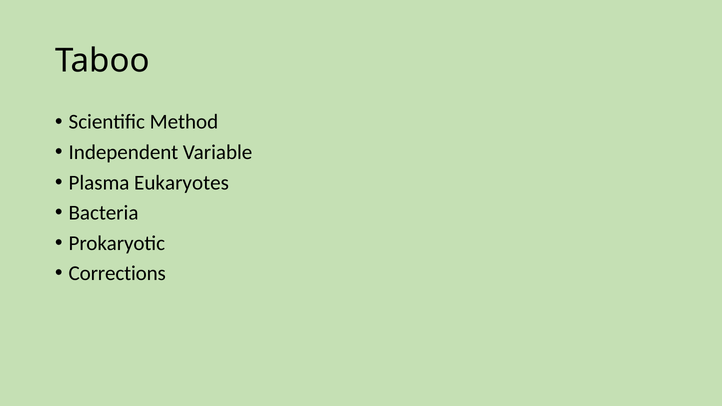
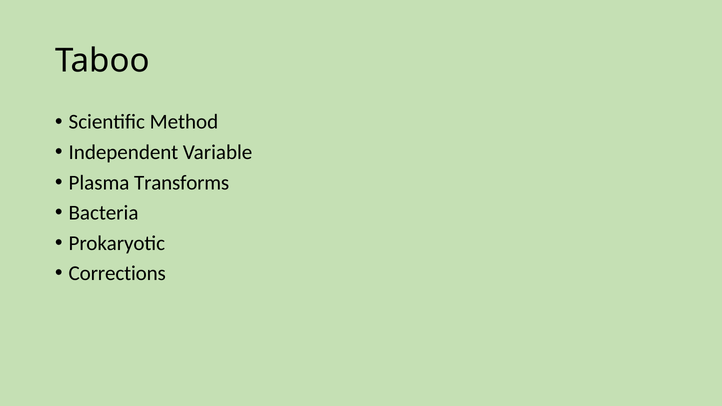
Eukaryotes: Eukaryotes -> Transforms
